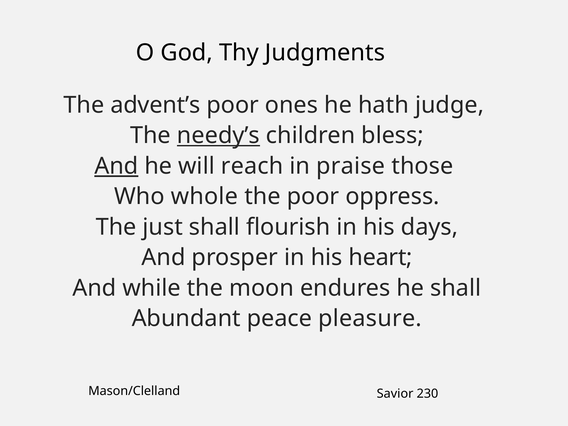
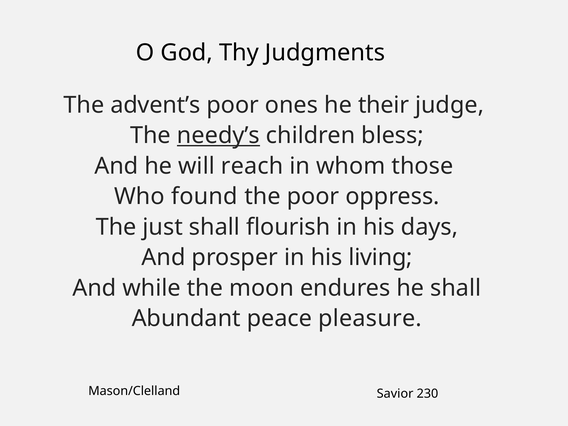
hath: hath -> their
And at (116, 166) underline: present -> none
praise: praise -> whom
whole: whole -> found
heart: heart -> living
